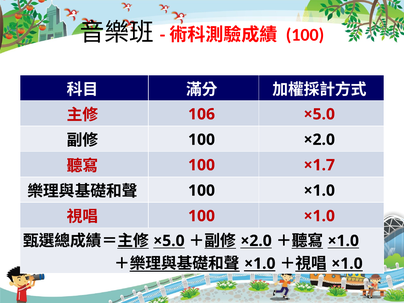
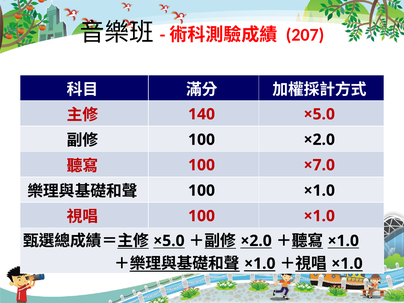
100 at (305, 35): 100 -> 207
106: 106 -> 140
×1.7: ×1.7 -> ×7.0
